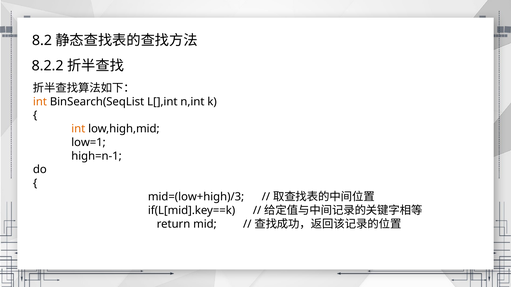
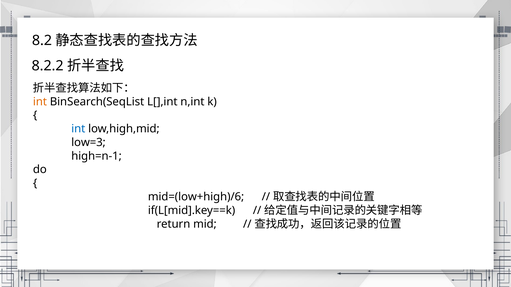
int at (78, 129) colour: orange -> blue
low=1: low=1 -> low=3
mid=(low+high)/3: mid=(low+high)/3 -> mid=(low+high)/6
